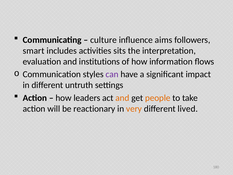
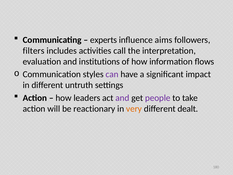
culture: culture -> experts
smart: smart -> filters
sits: sits -> call
and at (122, 98) colour: orange -> purple
people colour: orange -> purple
lived: lived -> dealt
